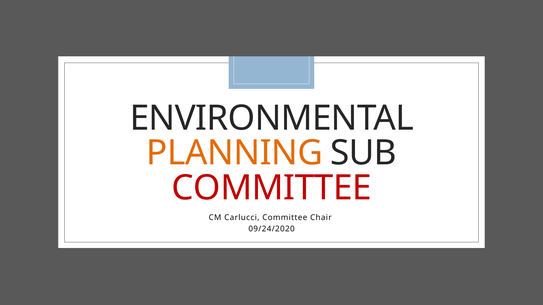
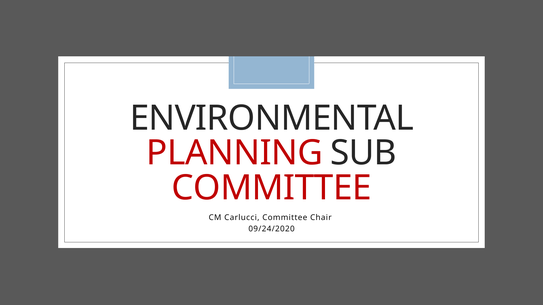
PLANNING colour: orange -> red
